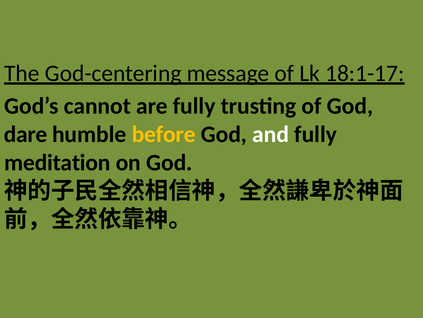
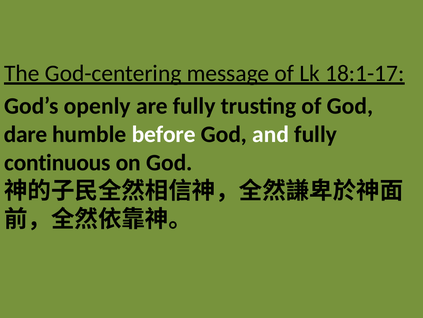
cannot: cannot -> openly
before colour: yellow -> white
meditation: meditation -> continuous
